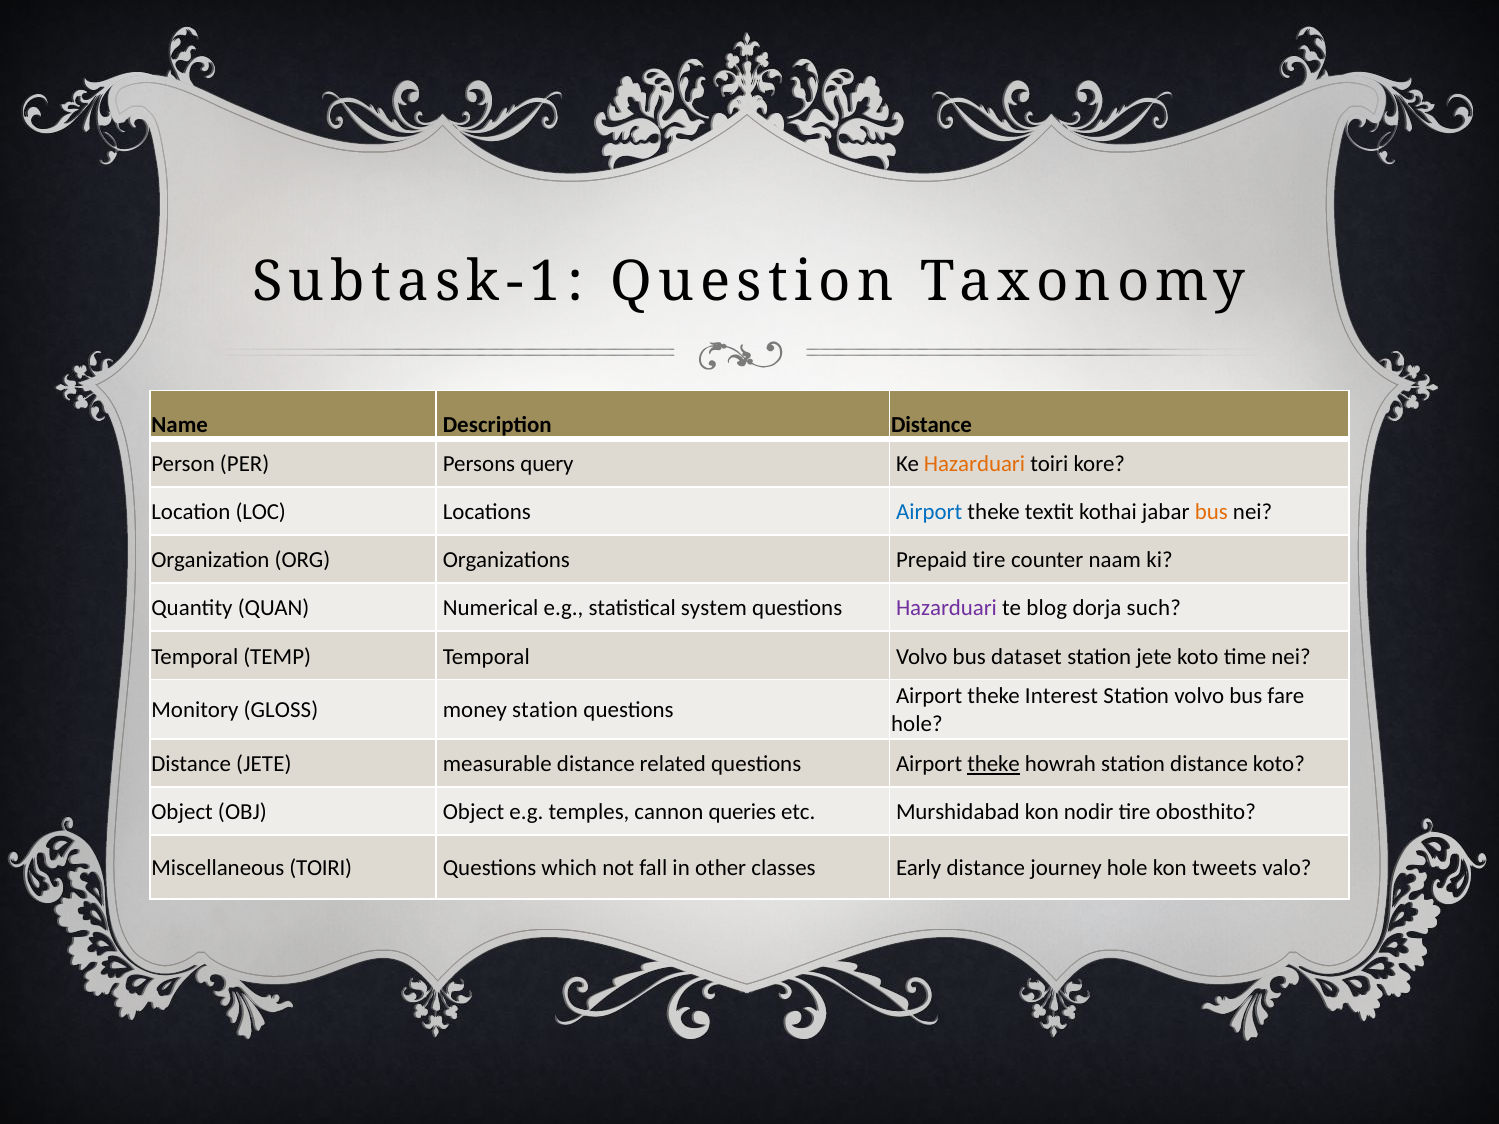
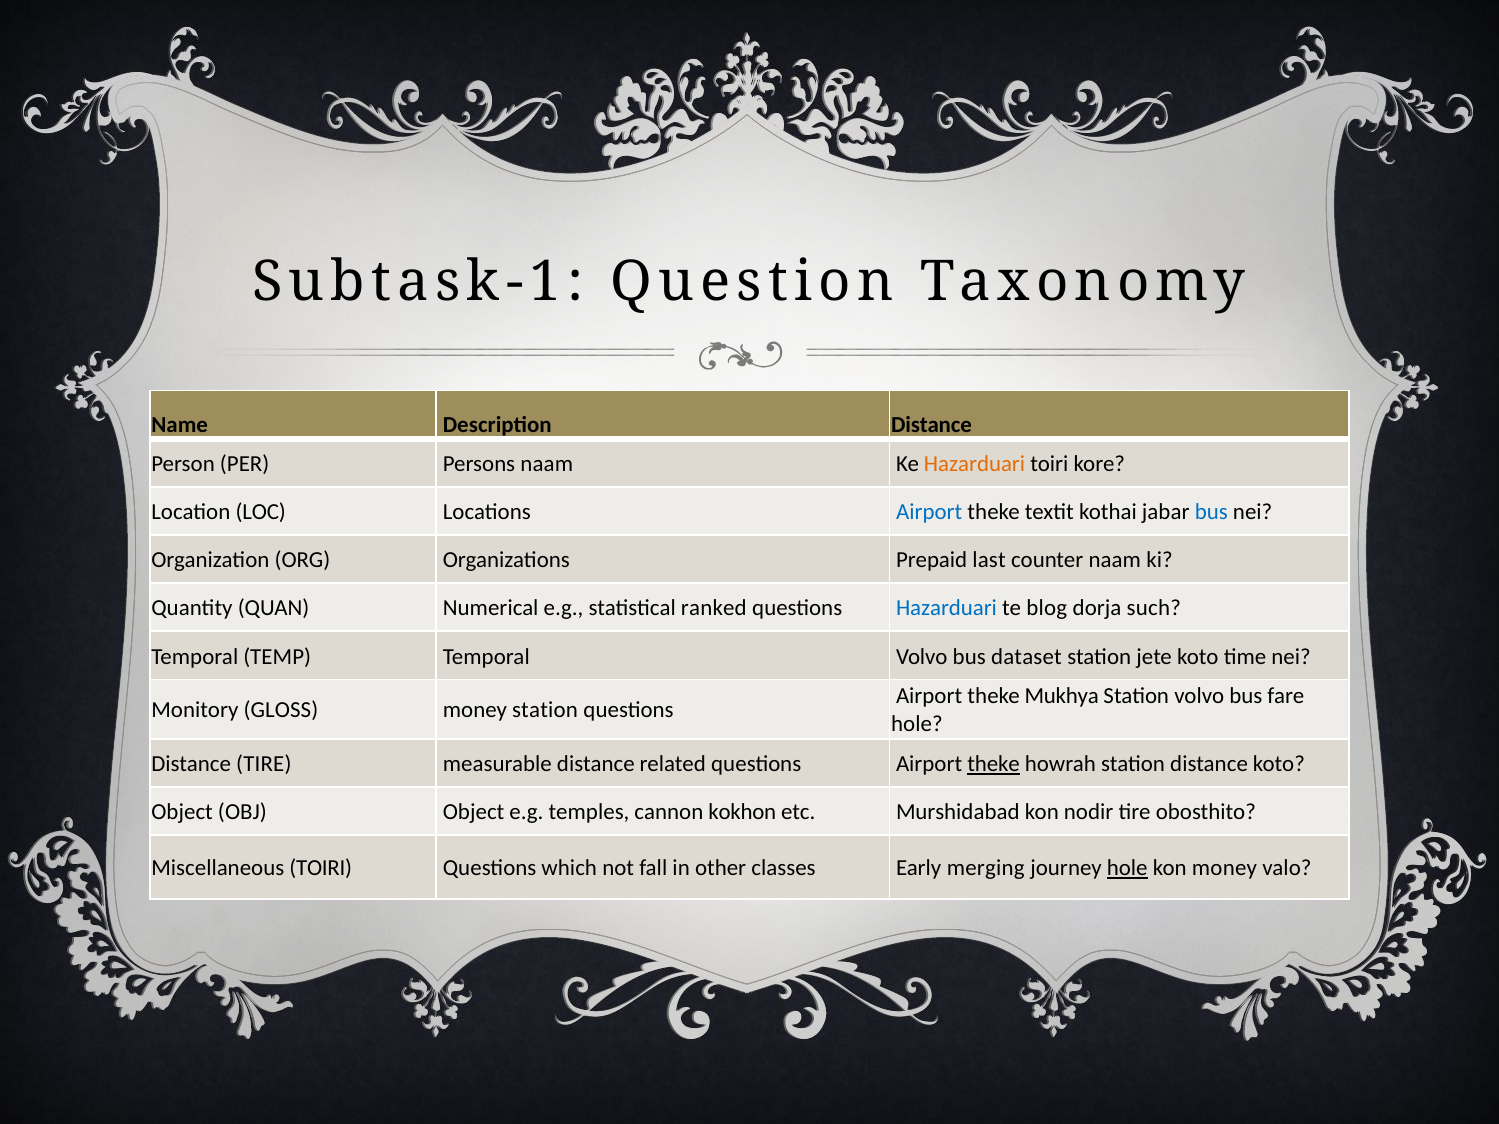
Persons query: query -> naam
bus at (1211, 512) colour: orange -> blue
Prepaid tire: tire -> last
system: system -> ranked
Hazarduari at (946, 608) colour: purple -> blue
Interest: Interest -> Mukhya
Distance JETE: JETE -> TIRE
queries: queries -> kokhon
Early distance: distance -> merging
hole at (1127, 868) underline: none -> present
kon tweets: tweets -> money
